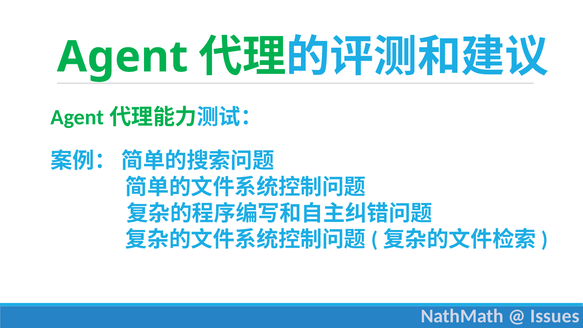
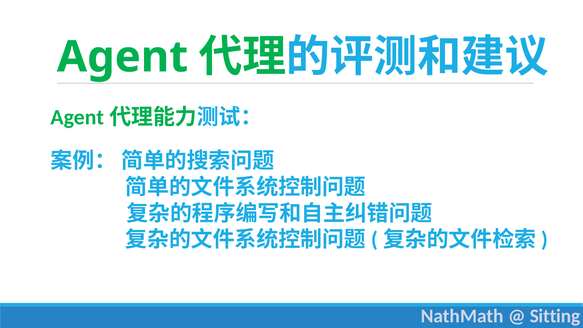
Issues: Issues -> Sitting
